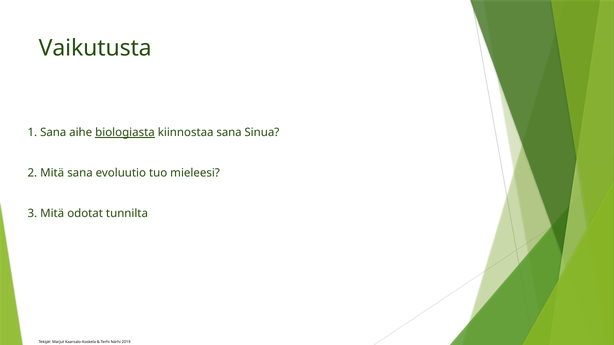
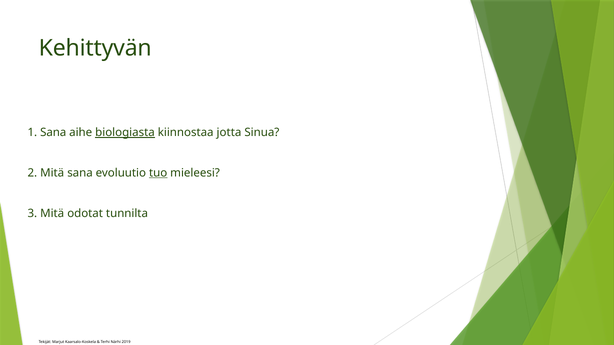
Vaikutusta: Vaikutusta -> Kehittyvän
kiinnostaa sana: sana -> jotta
tuo underline: none -> present
